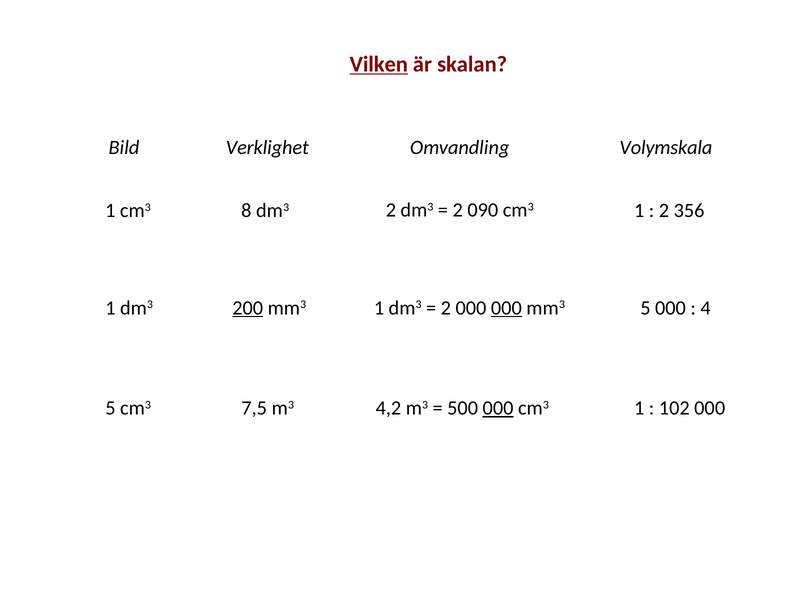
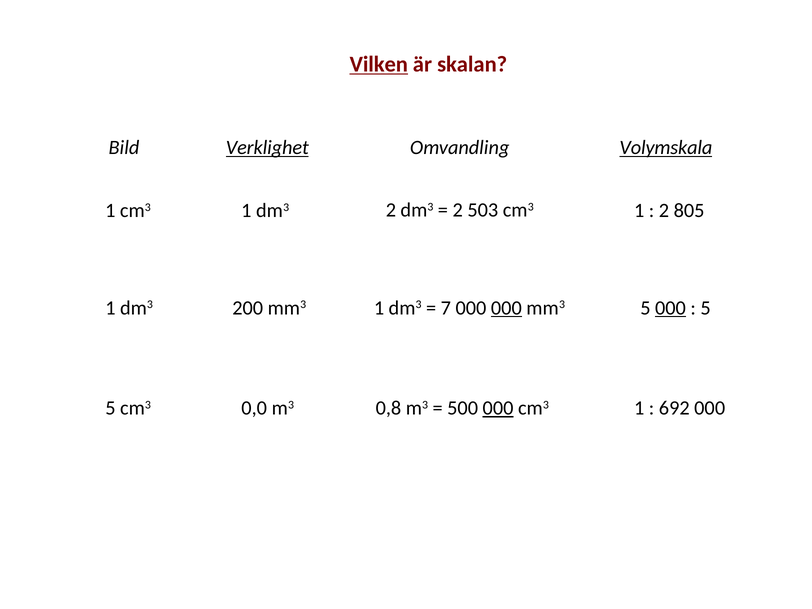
Verklighet underline: none -> present
Volymskala underline: none -> present
090: 090 -> 503
1 cm3 8: 8 -> 1
356: 356 -> 805
200 underline: present -> none
2 at (446, 308): 2 -> 7
000 at (670, 308) underline: none -> present
4 at (706, 308): 4 -> 5
7,5: 7,5 -> 0,0
4,2: 4,2 -> 0,8
102: 102 -> 692
